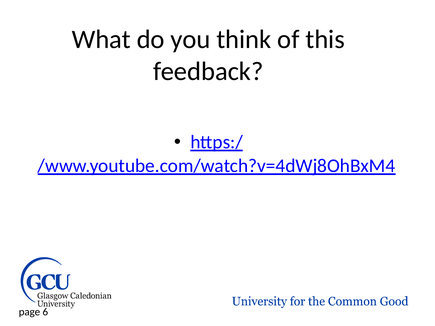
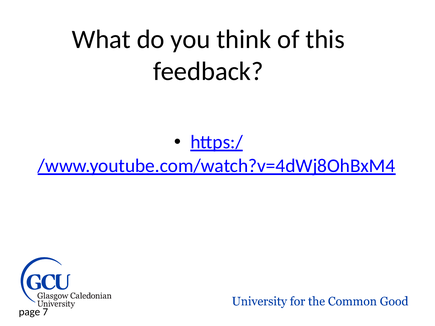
6: 6 -> 7
